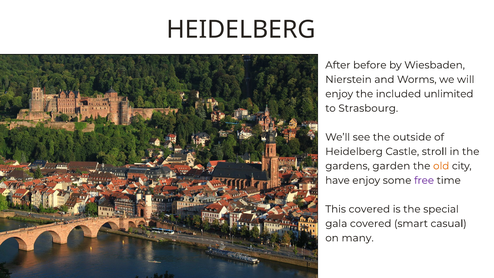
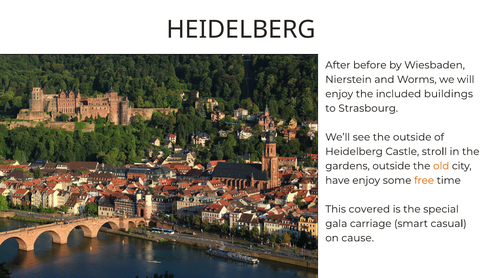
unlimited: unlimited -> buildings
gardens garden: garden -> outside
free colour: purple -> orange
gala covered: covered -> carriage
many: many -> cause
